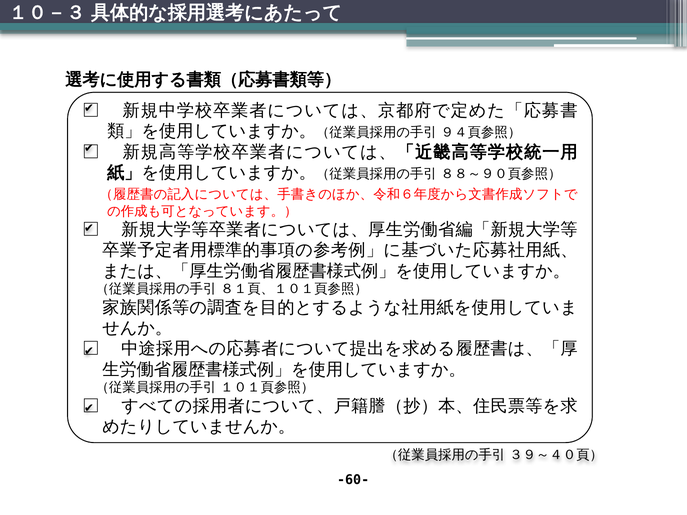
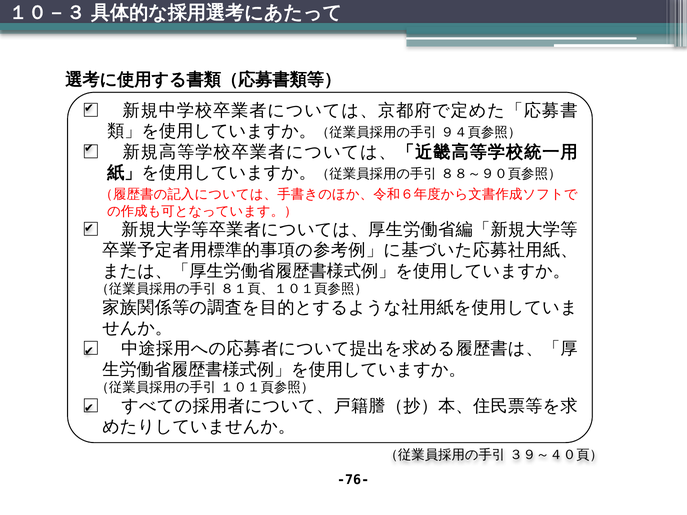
-60-: -60- -> -76-
